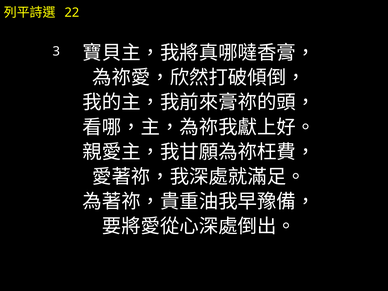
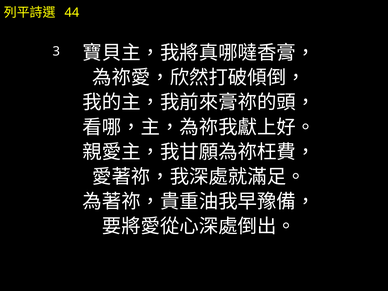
22: 22 -> 44
